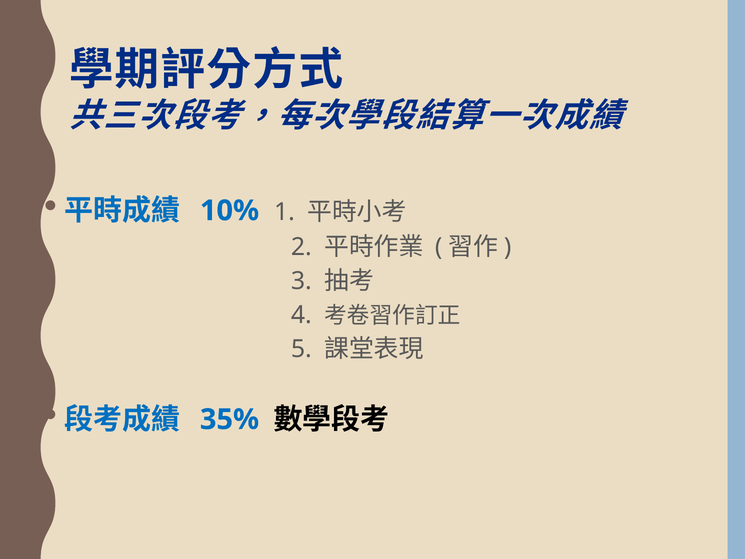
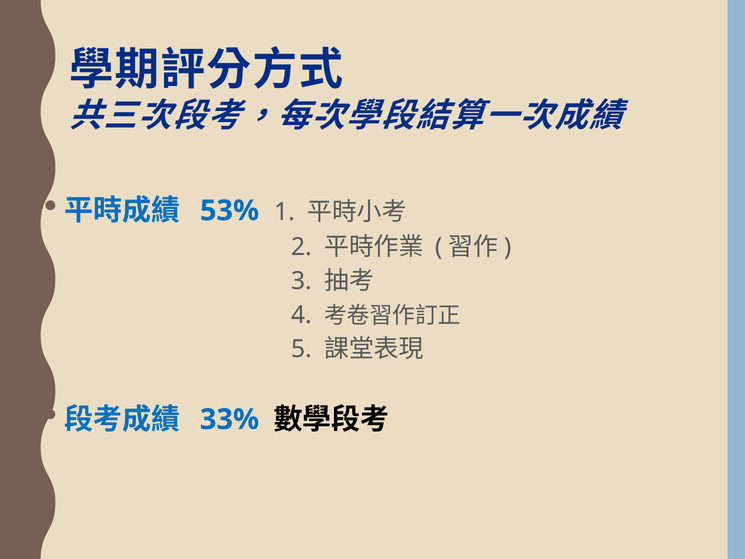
10%: 10% -> 53%
35%: 35% -> 33%
